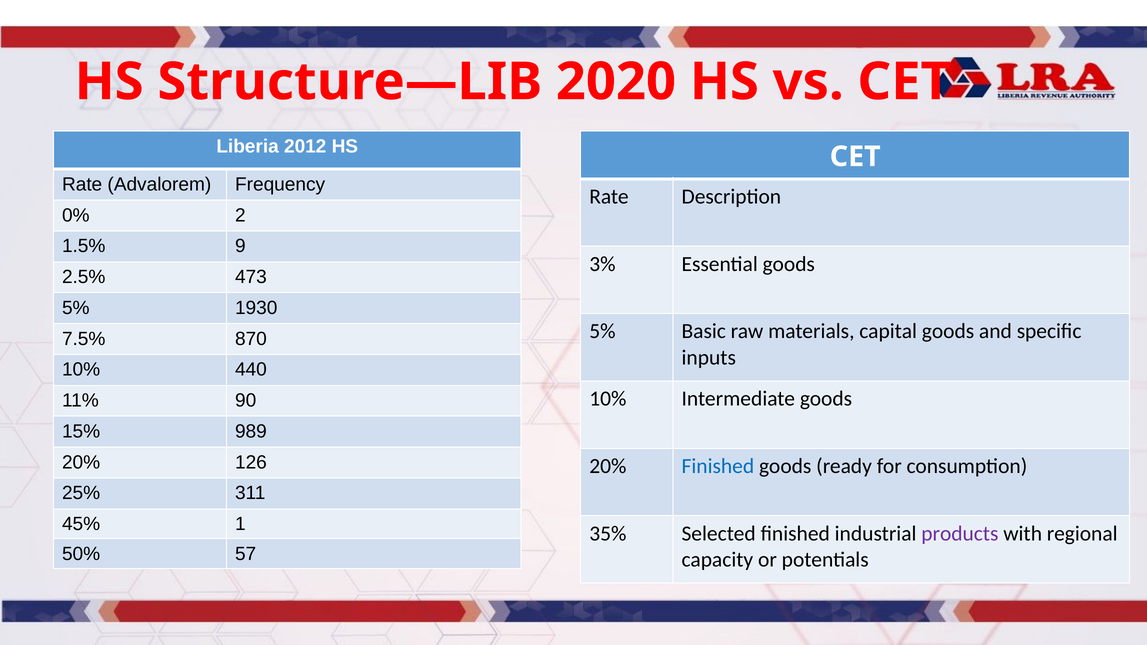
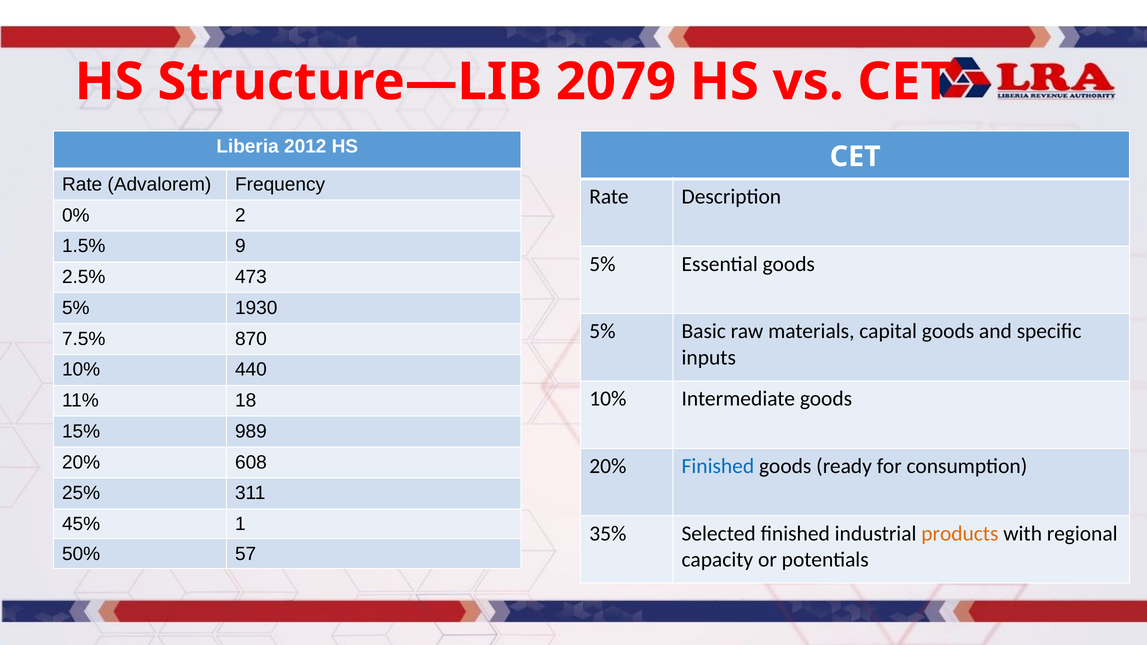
2020: 2020 -> 2079
3% at (602, 264): 3% -> 5%
90: 90 -> 18
126: 126 -> 608
products colour: purple -> orange
